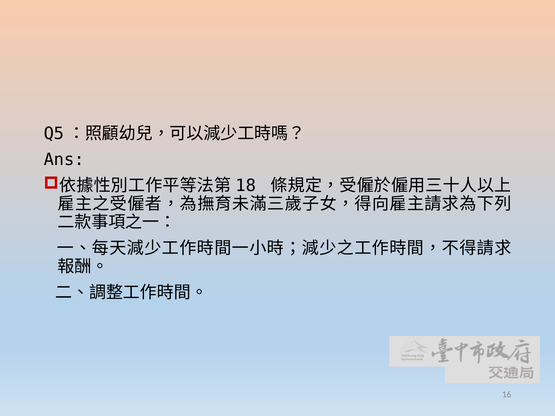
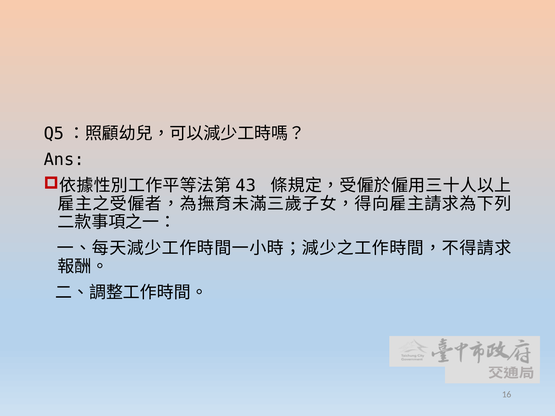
18: 18 -> 43
